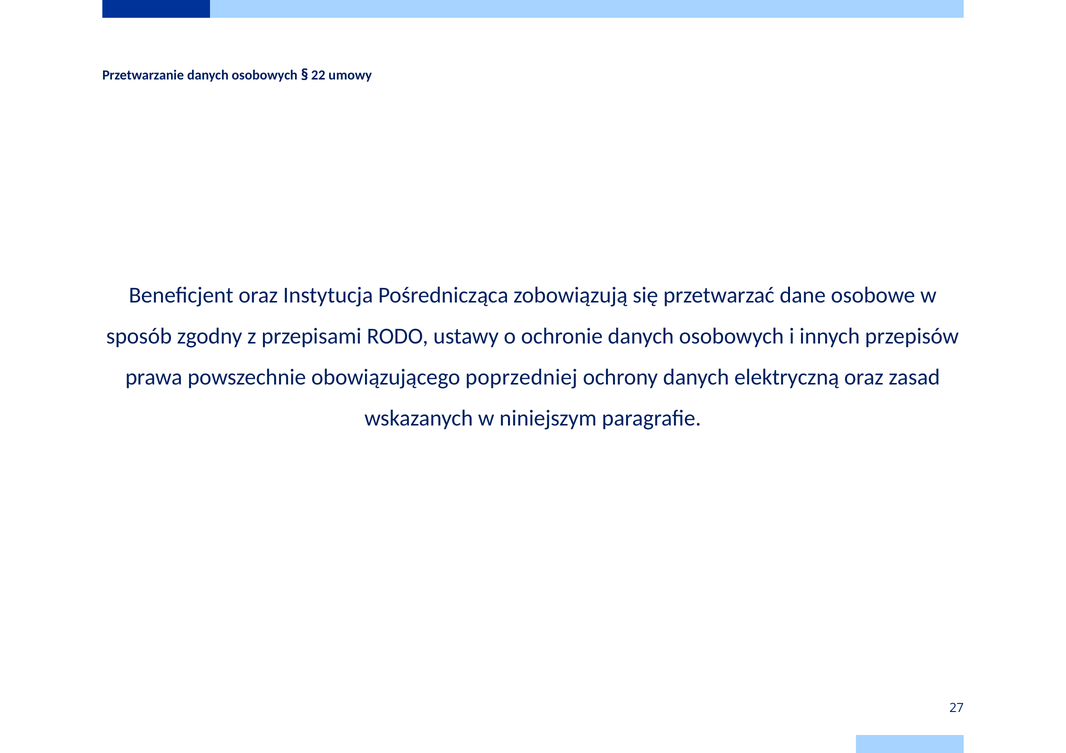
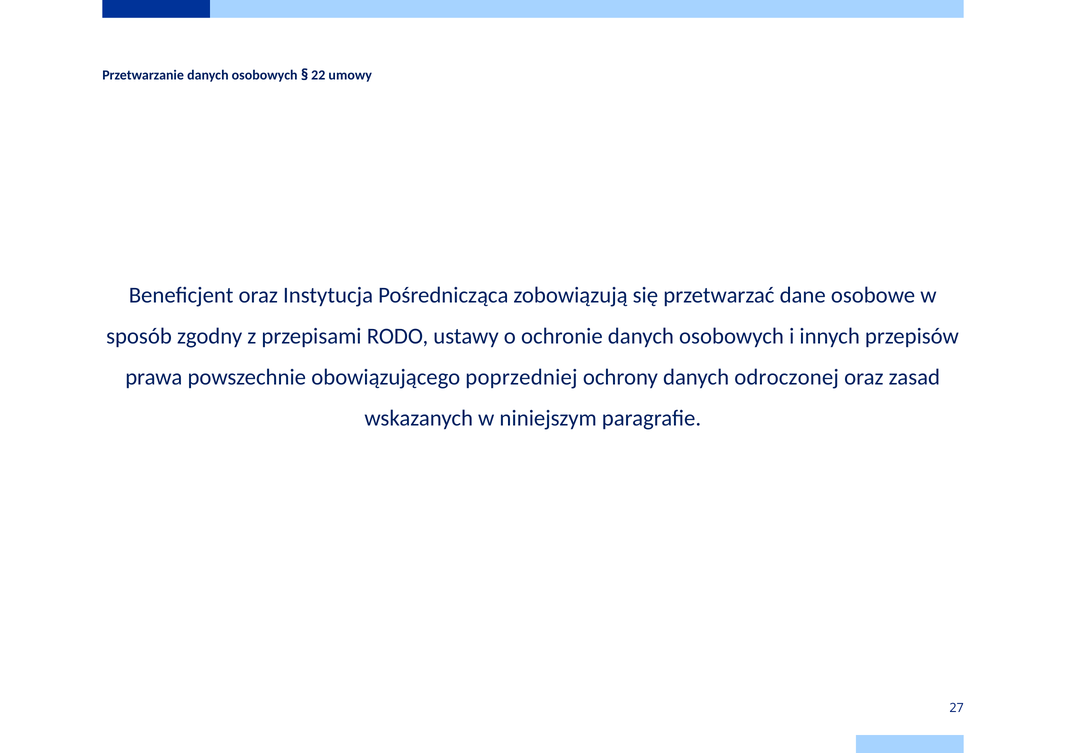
elektryczną: elektryczną -> odroczonej
